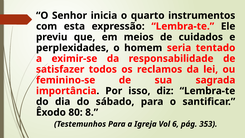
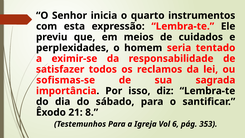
feminino-se: feminino-se -> sofismas-se
80: 80 -> 21
